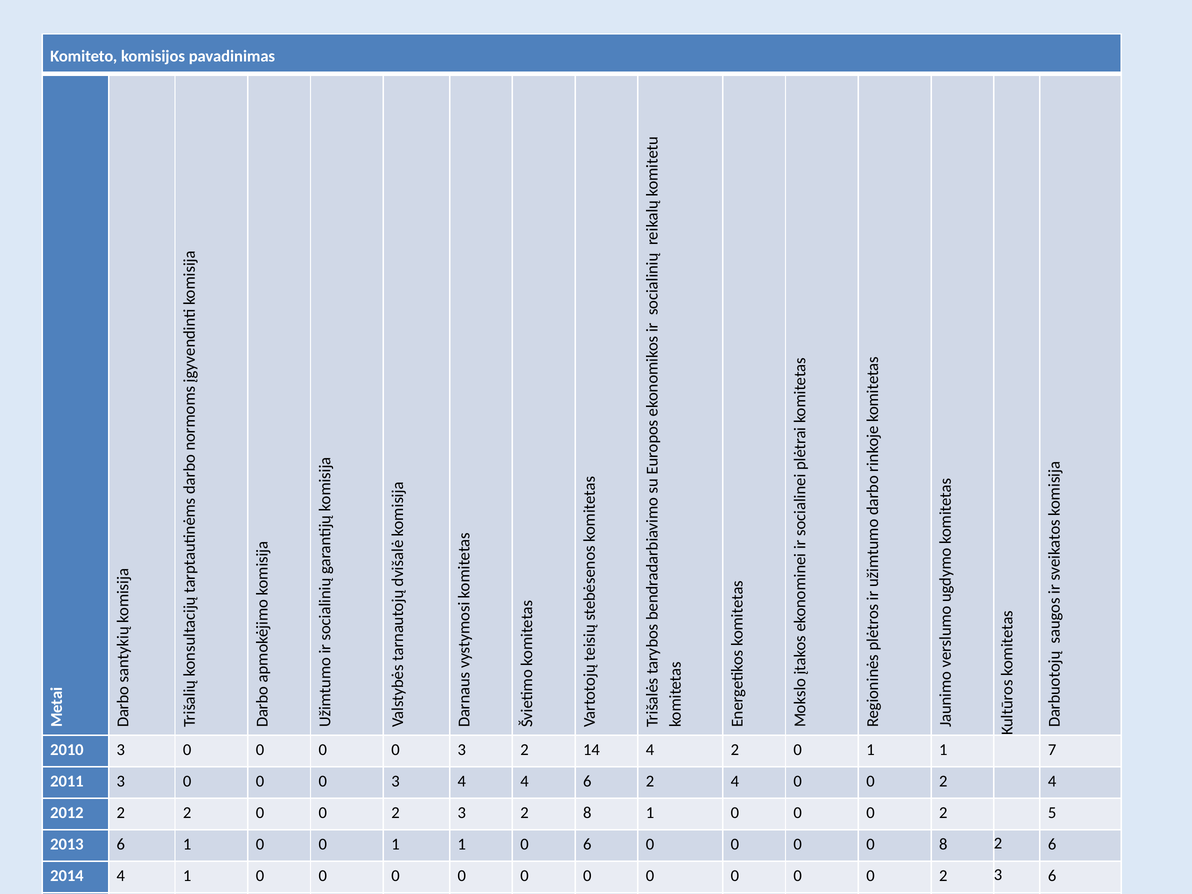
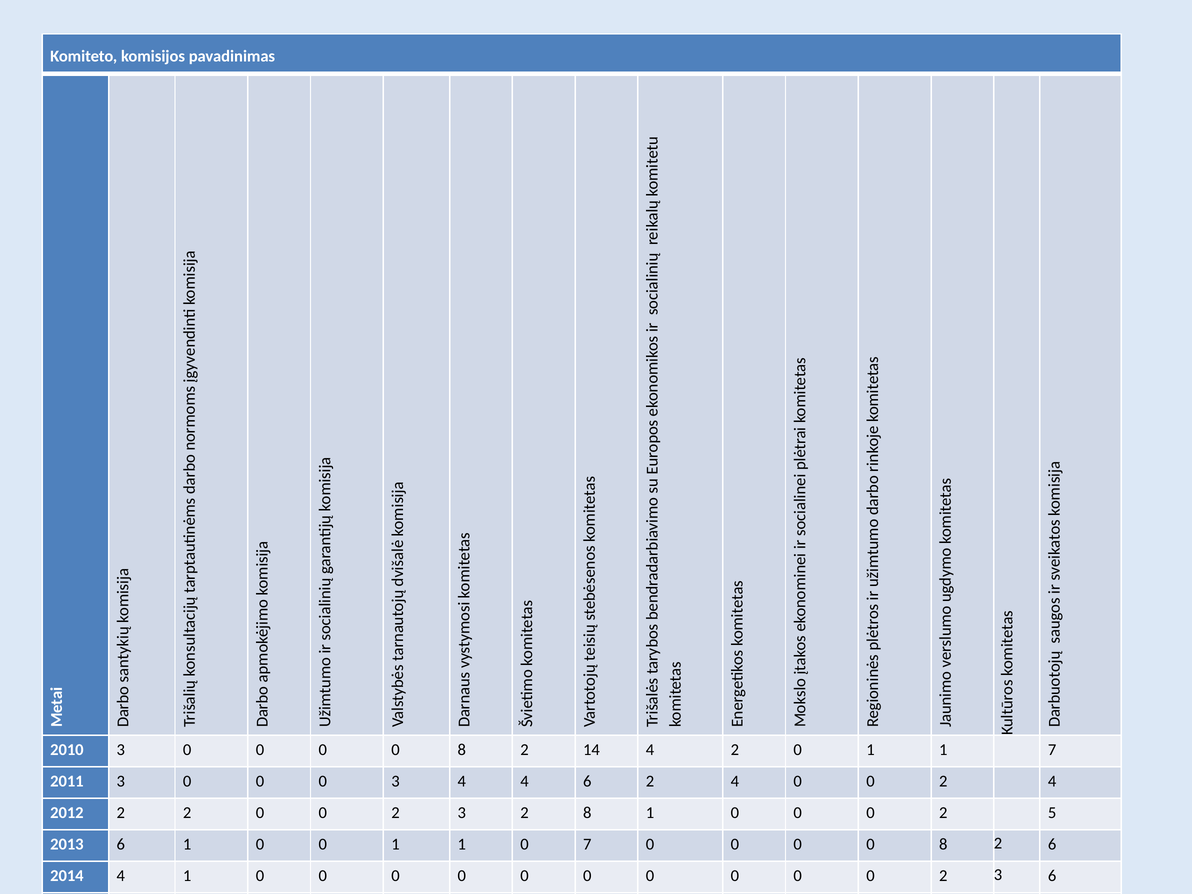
3 at (462, 750): 3 -> 8
1 0 6: 6 -> 7
